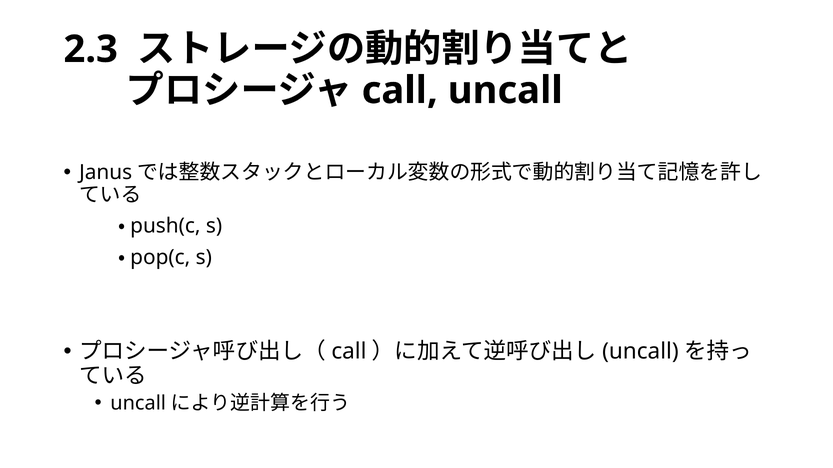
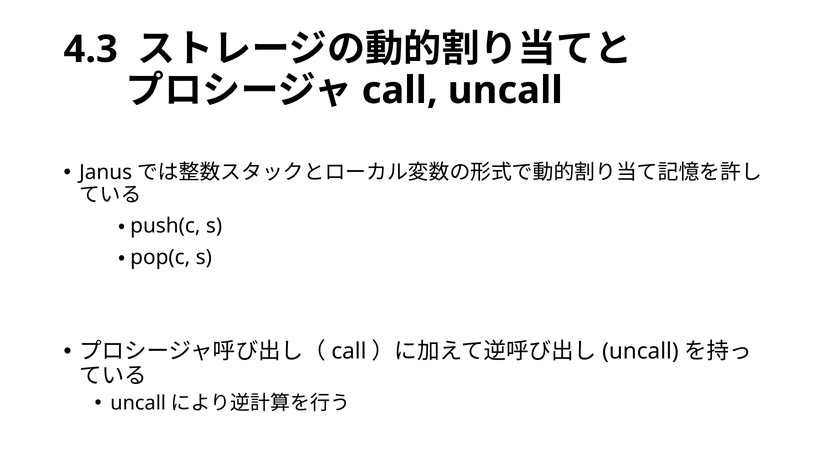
2.3: 2.3 -> 4.3
